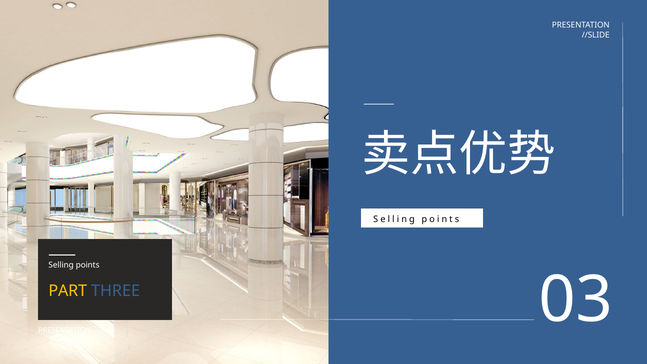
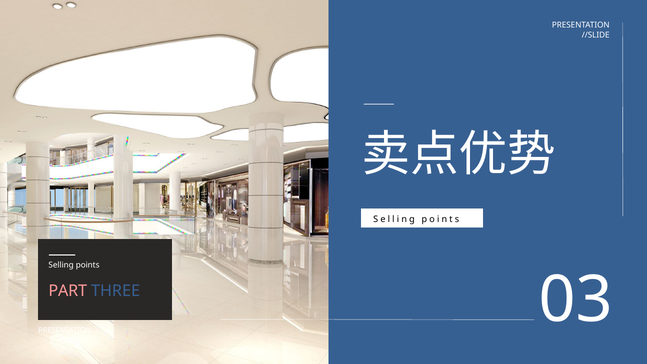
PART colour: yellow -> pink
